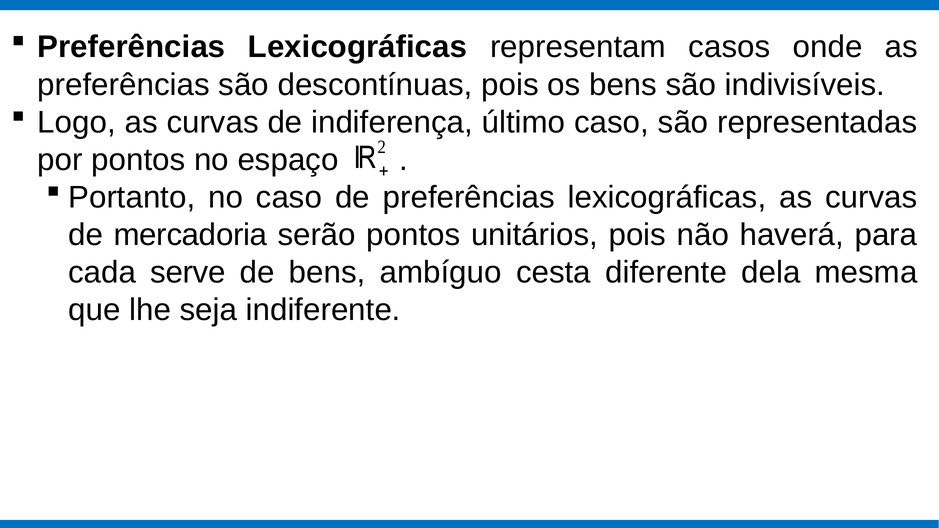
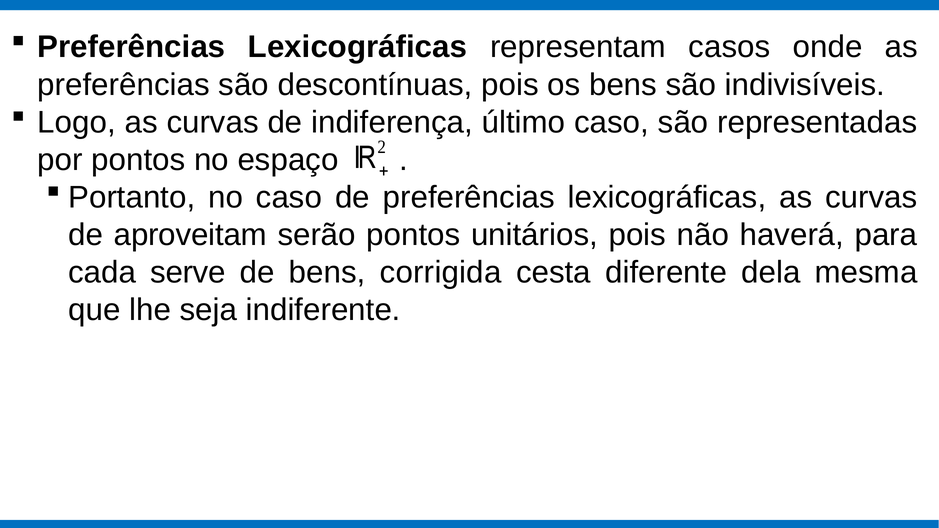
mercadoria: mercadoria -> aproveitam
ambíguo: ambíguo -> corrigida
